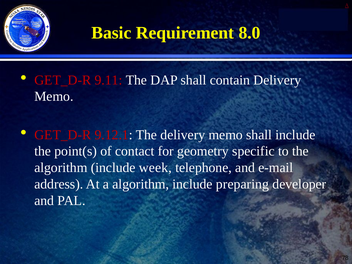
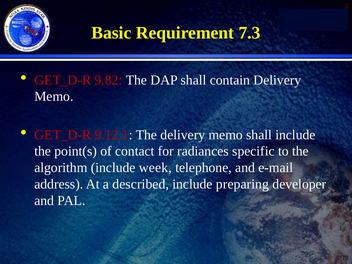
8.0: 8.0 -> 7.3
9.11: 9.11 -> 9.82
geometry: geometry -> radiances
a algorithm: algorithm -> described
